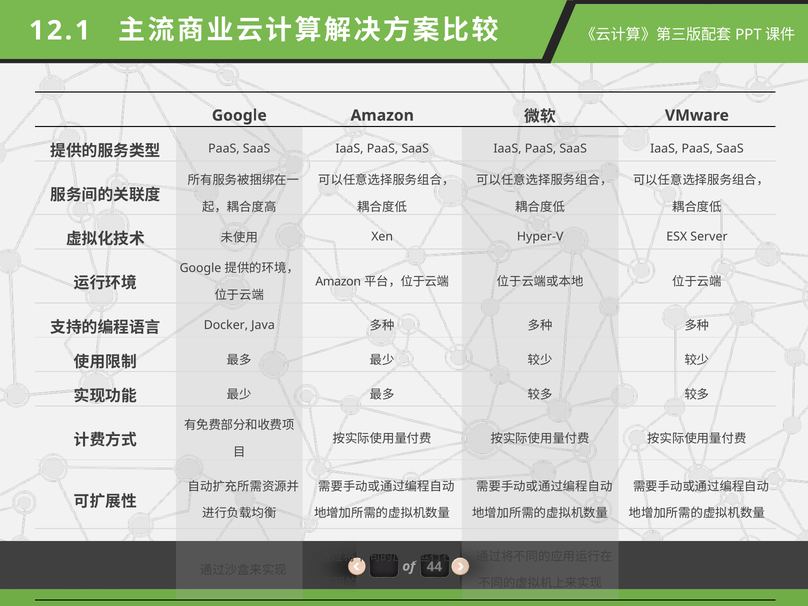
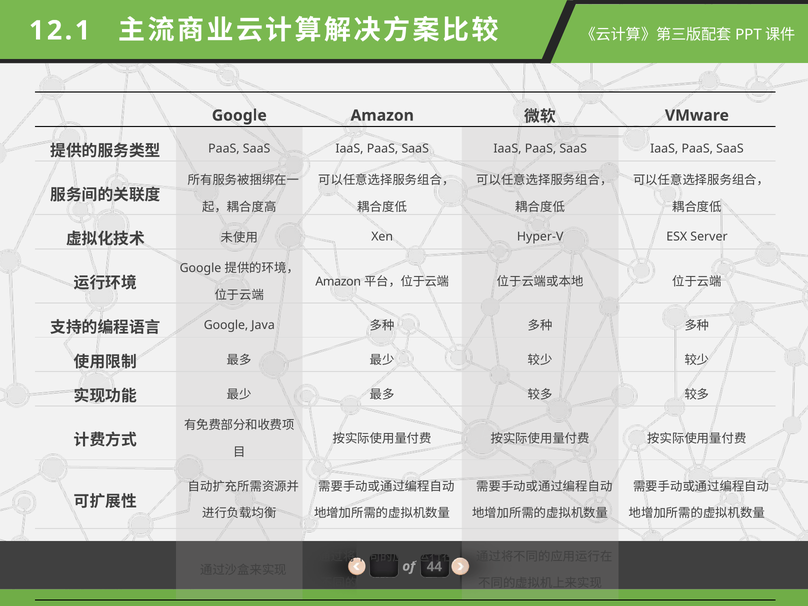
Docker at (226, 325): Docker -> Google
